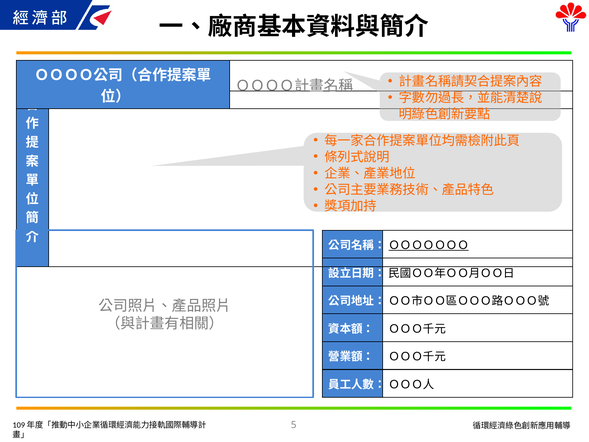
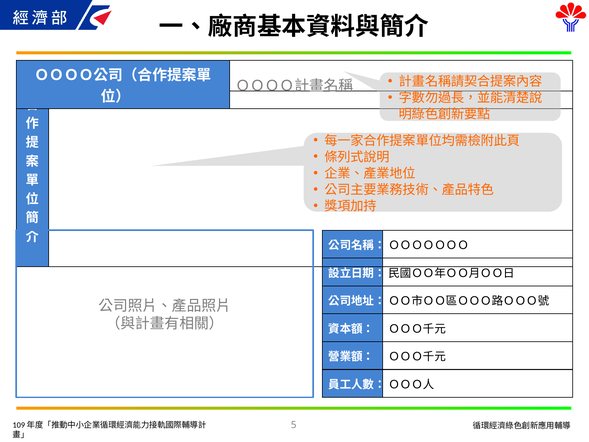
ＯＯＯＯＯＯＯ underline: present -> none
